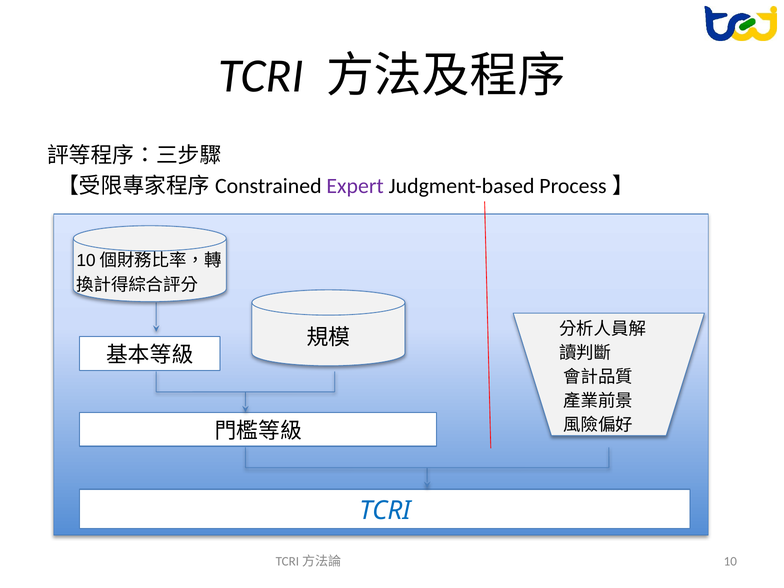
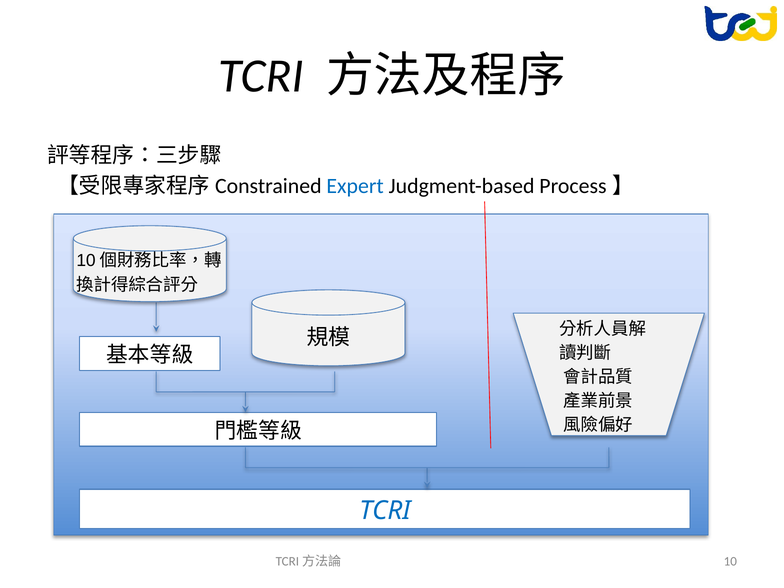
Expert colour: purple -> blue
